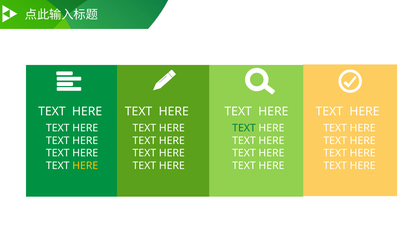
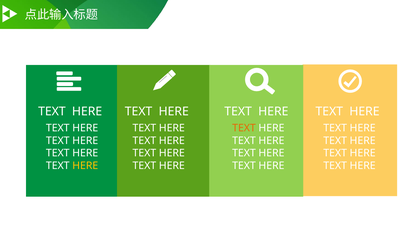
TEXT at (244, 129) colour: green -> orange
